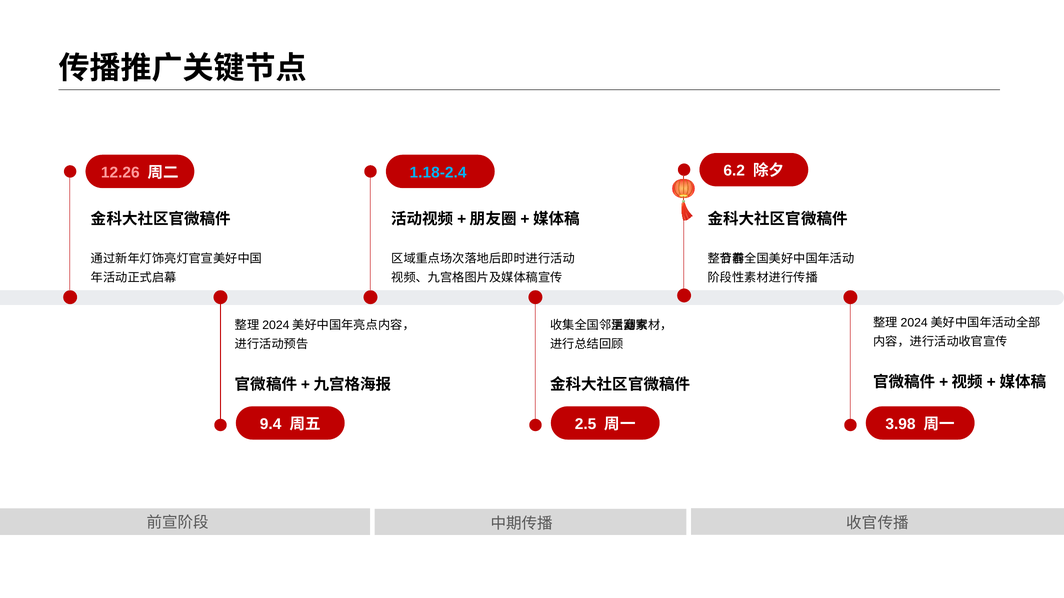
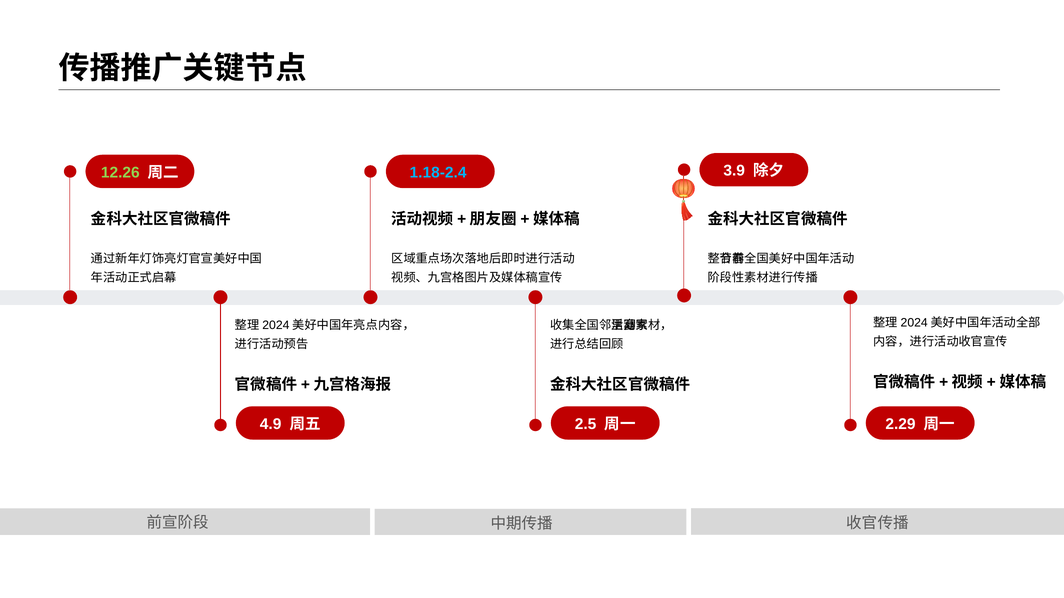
6.2: 6.2 -> 3.9
12.26 colour: pink -> light green
9.4: 9.4 -> 4.9
3.98: 3.98 -> 2.29
